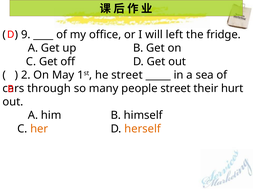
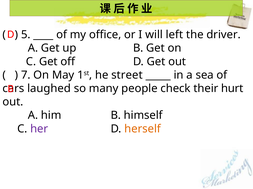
9: 9 -> 5
fridge: fridge -> driver
2: 2 -> 7
through: through -> laughed
people street: street -> check
her colour: orange -> purple
